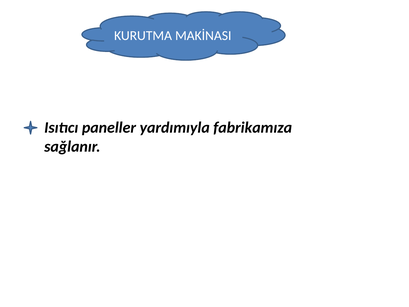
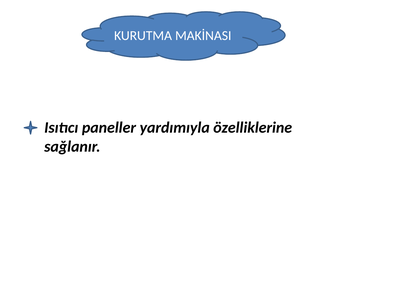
fabrikamıza: fabrikamıza -> özelliklerine
